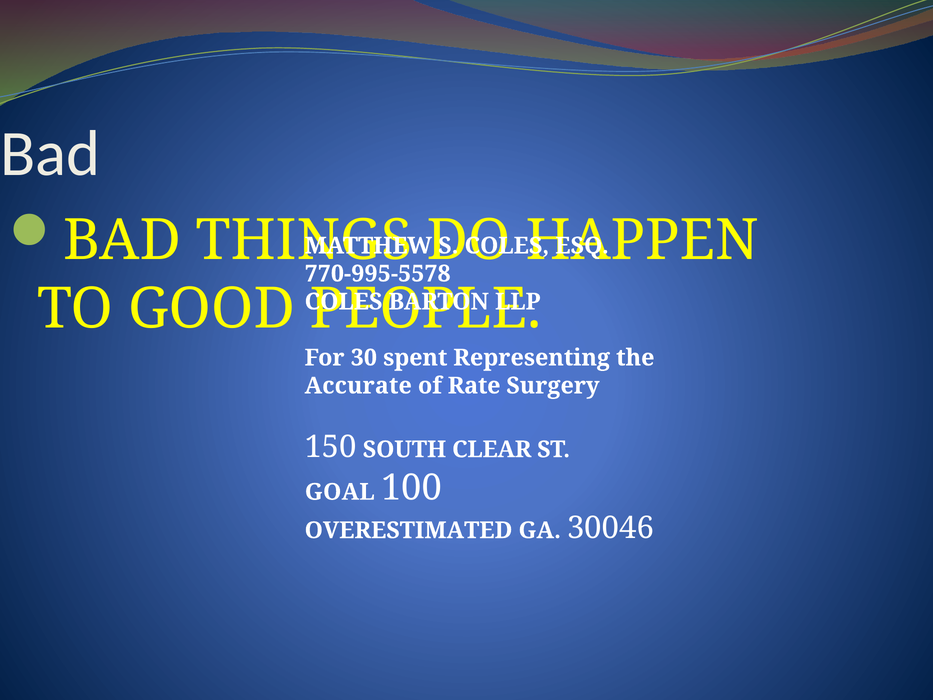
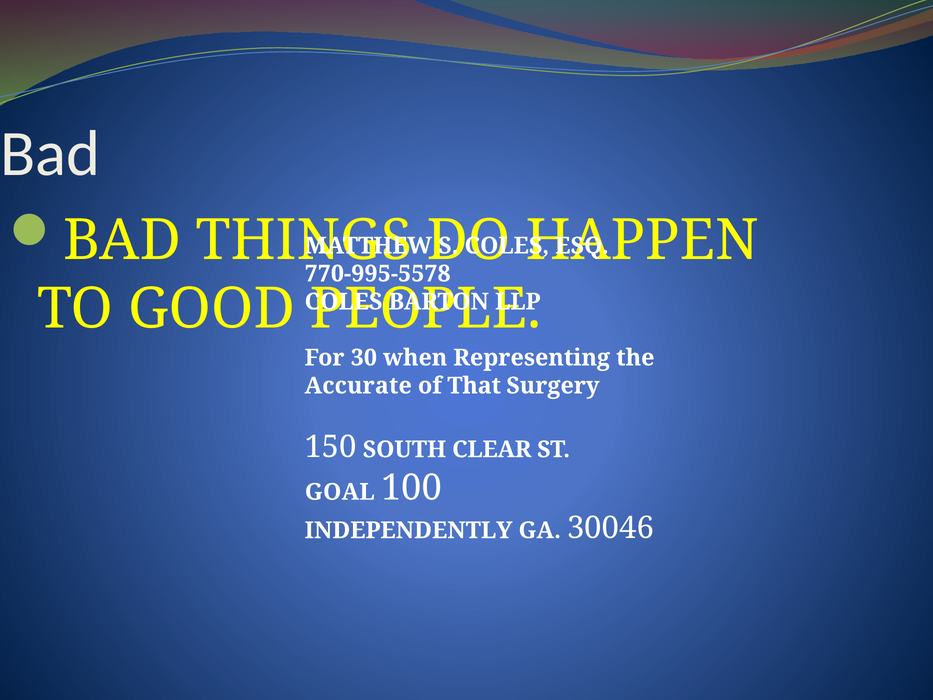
spent: spent -> when
Rate: Rate -> That
OVERESTIMATED: OVERESTIMATED -> INDEPENDENTLY
